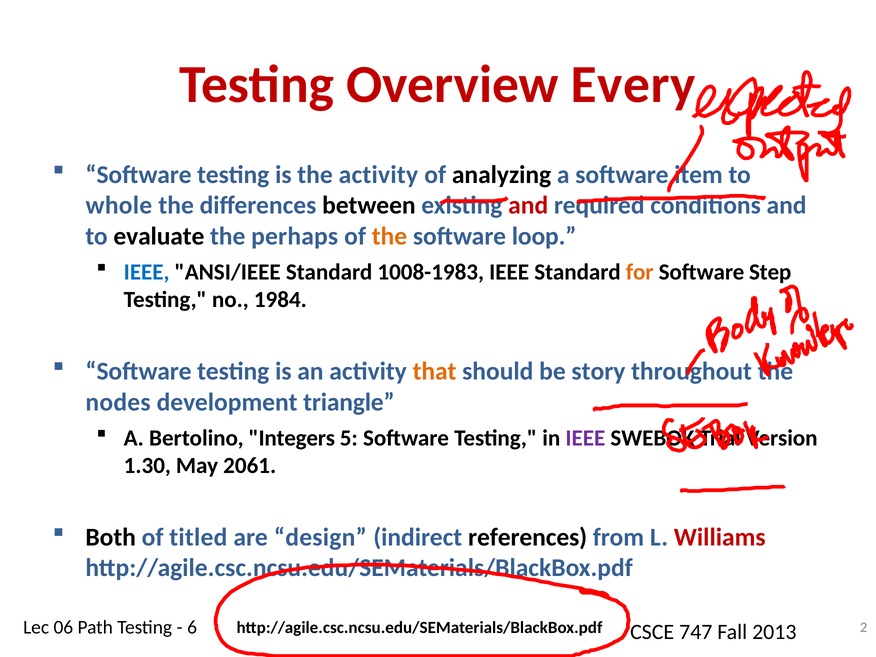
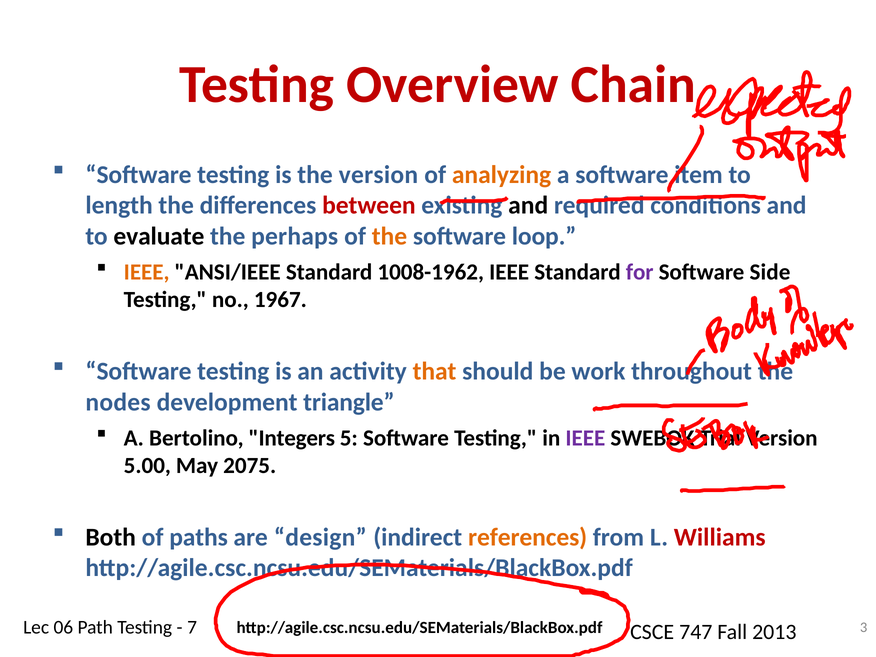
Every: Every -> Chain
the activity: activity -> version
analyzing colour: black -> orange
whole: whole -> length
between colour: black -> red
and at (528, 205) colour: red -> black
IEEE at (147, 272) colour: blue -> orange
1008-1983: 1008-1983 -> 1008-1962
for colour: orange -> purple
Step: Step -> Side
1984: 1984 -> 1967
story: story -> work
1.30: 1.30 -> 5.00
2061: 2061 -> 2075
titled: titled -> paths
references colour: black -> orange
6: 6 -> 7
2: 2 -> 3
